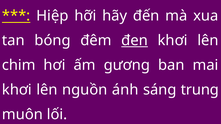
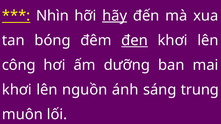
Hiệp: Hiệp -> Nhìn
hãy underline: none -> present
chim: chim -> công
gương: gương -> dưỡng
